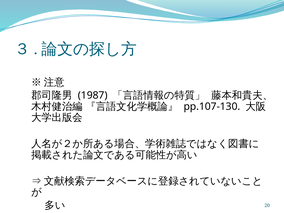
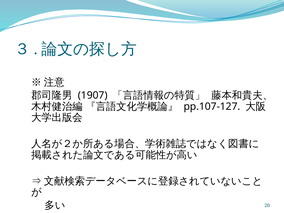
1987: 1987 -> 1907
pp.107-130: pp.107-130 -> pp.107-127
